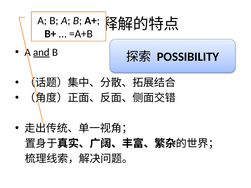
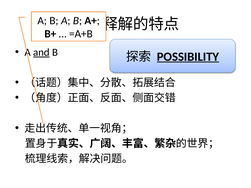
POSSIBILITY underline: none -> present
